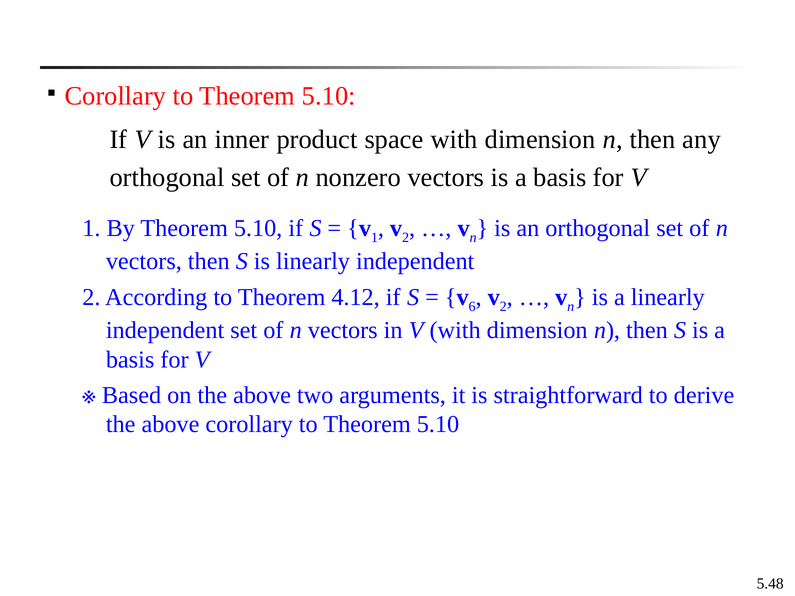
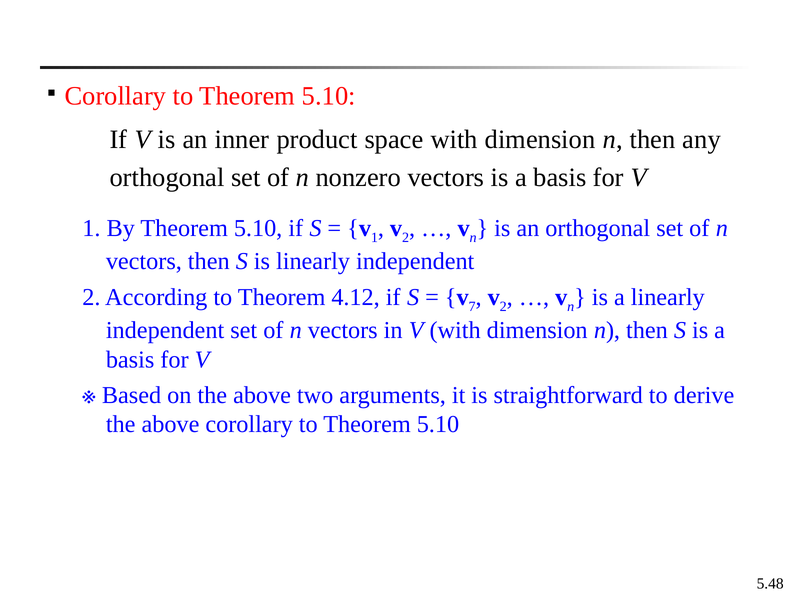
6: 6 -> 7
